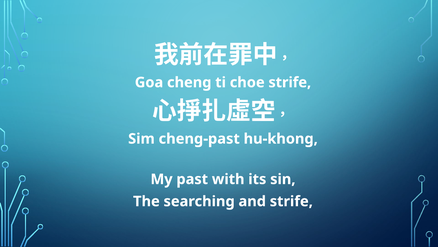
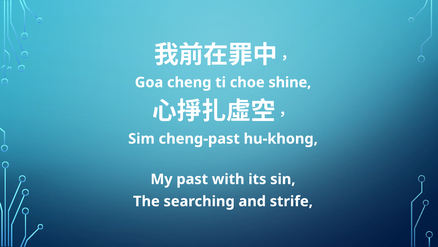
choe strife: strife -> shine
